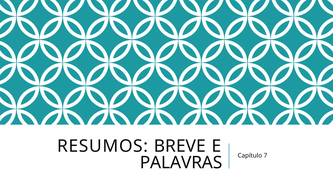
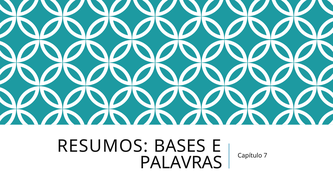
BREVE: BREVE -> BASES
